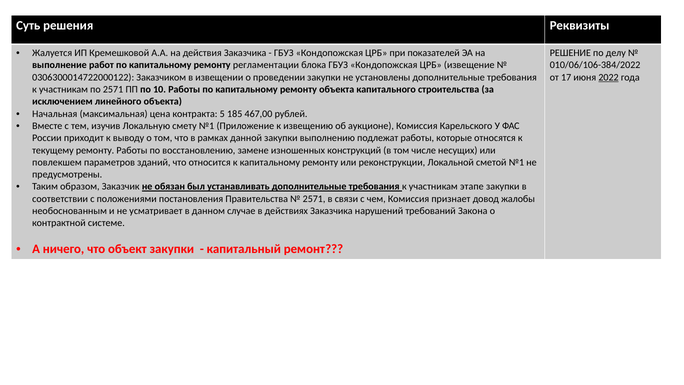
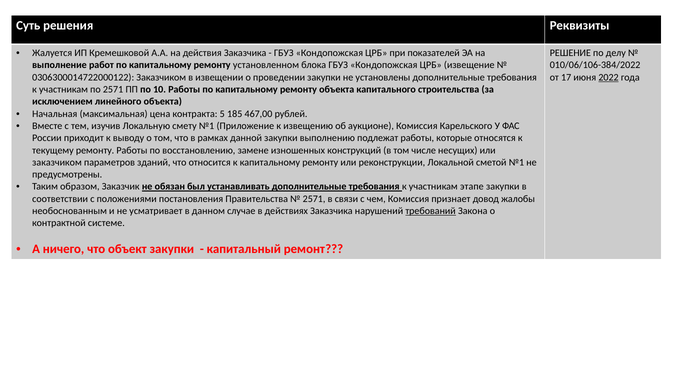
регламентации: регламентации -> установленном
повлекшем at (57, 162): повлекшем -> заказчиком
требований underline: none -> present
